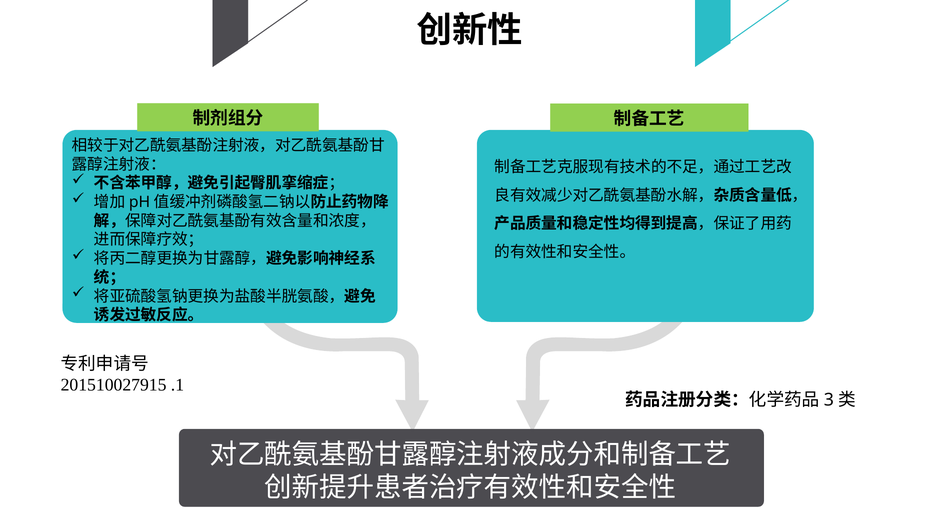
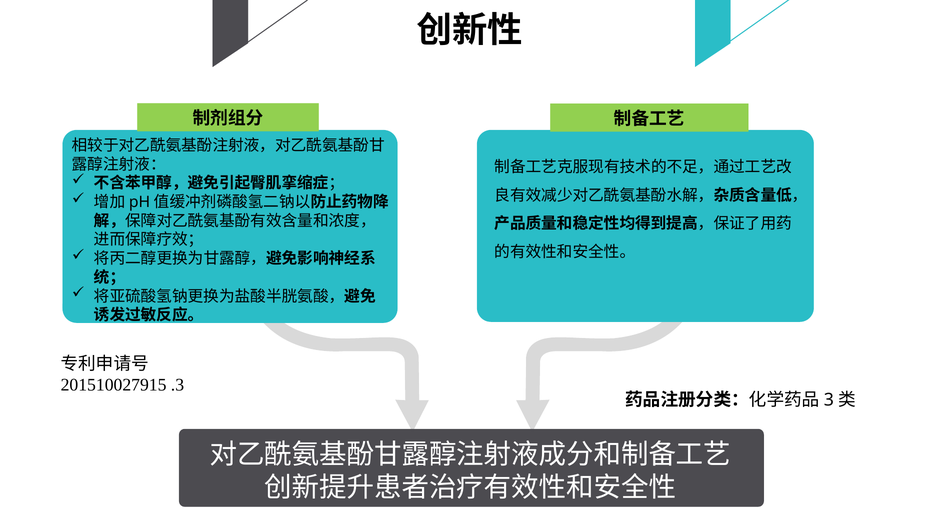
.1: .1 -> .3
